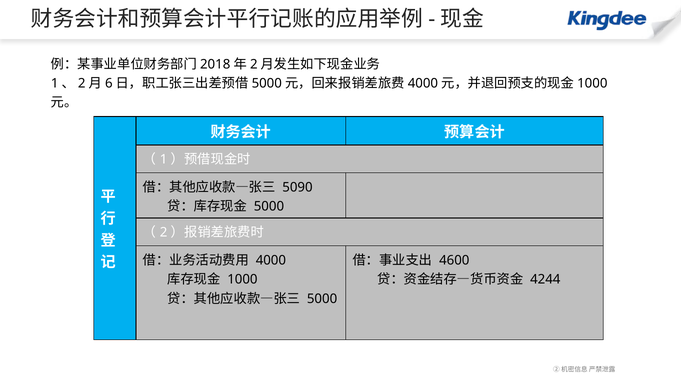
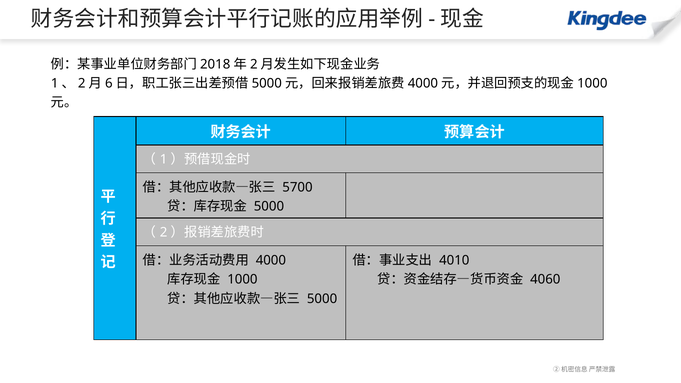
5090: 5090 -> 5700
4600: 4600 -> 4010
4244: 4244 -> 4060
